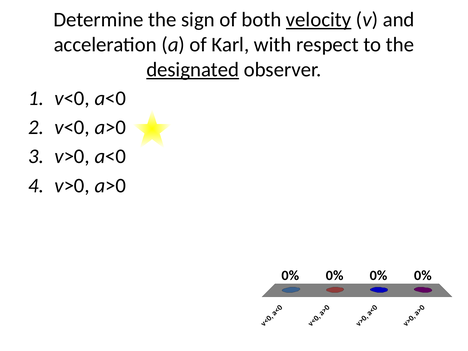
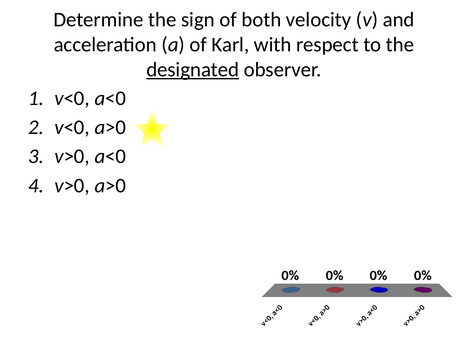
velocity underline: present -> none
